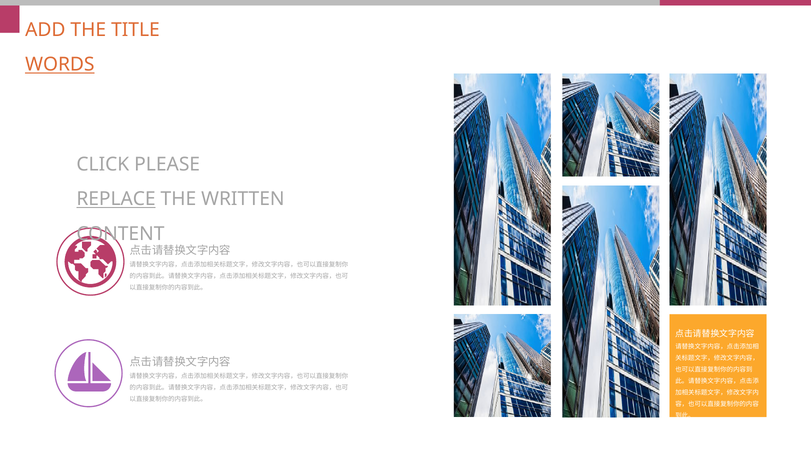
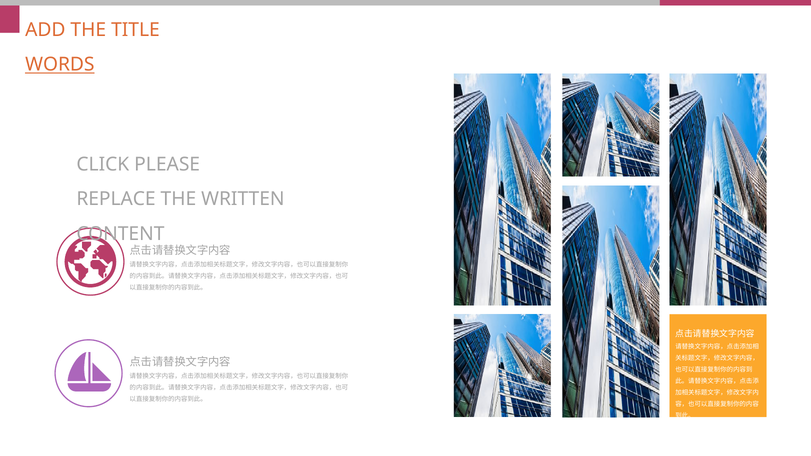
REPLACE underline: present -> none
